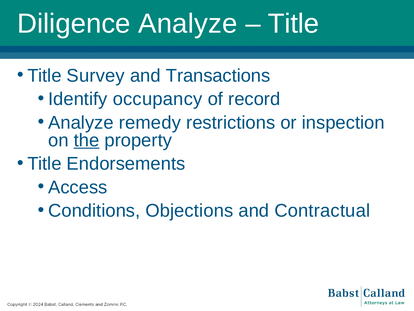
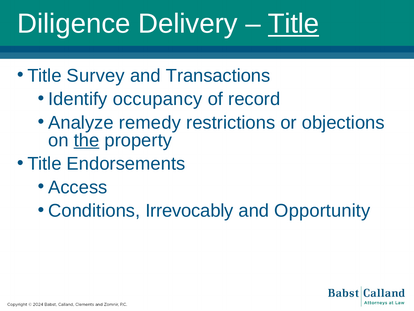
Diligence Analyze: Analyze -> Delivery
Title at (294, 24) underline: none -> present
inspection: inspection -> objections
Objections: Objections -> Irrevocably
Contractual: Contractual -> Opportunity
